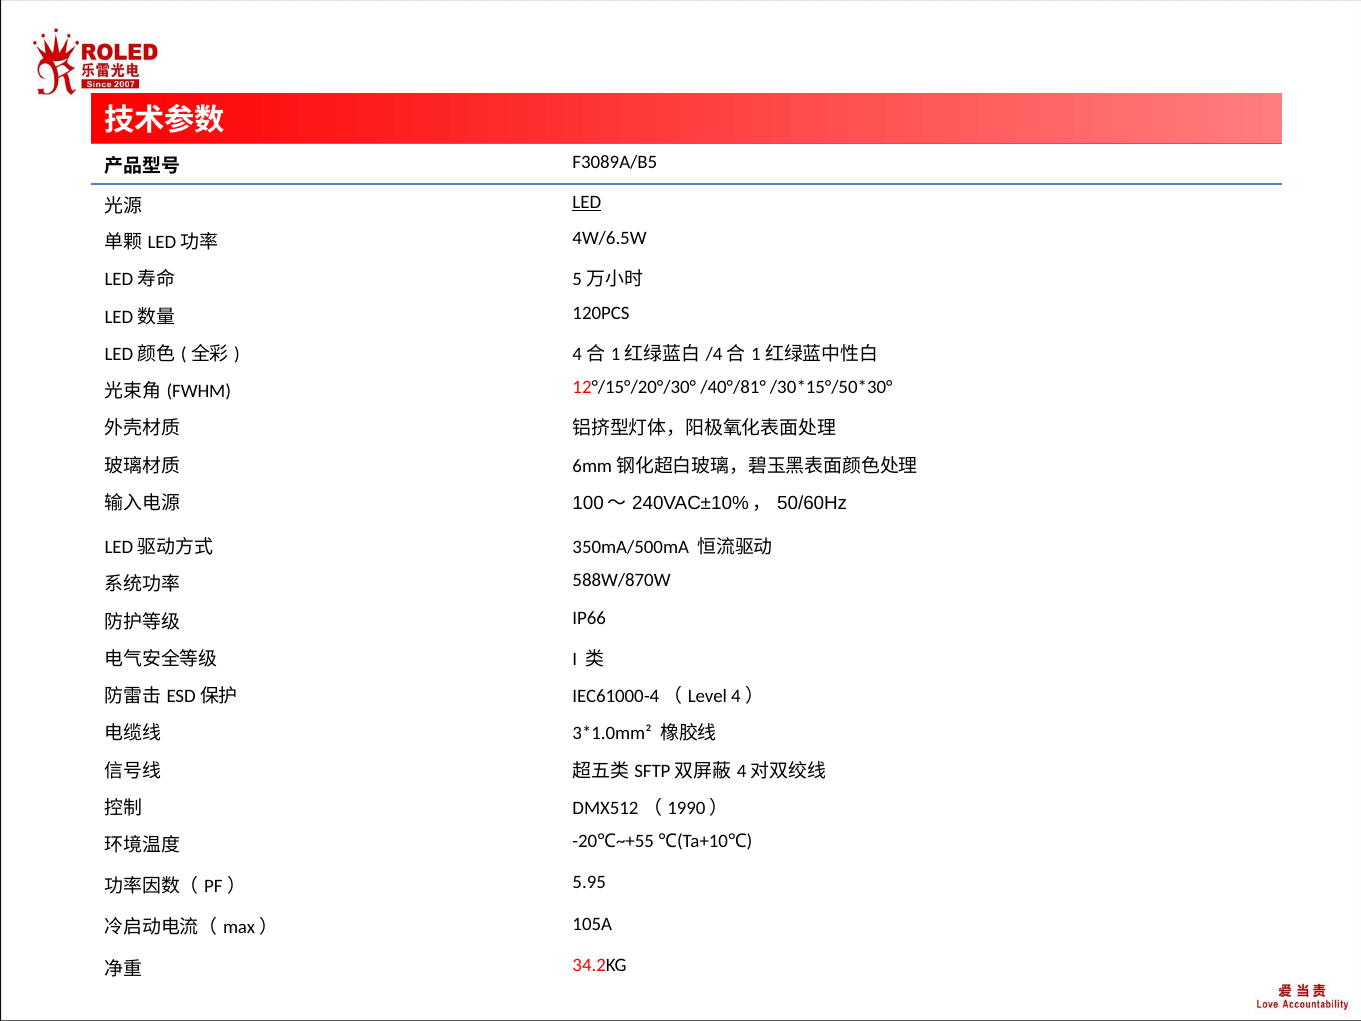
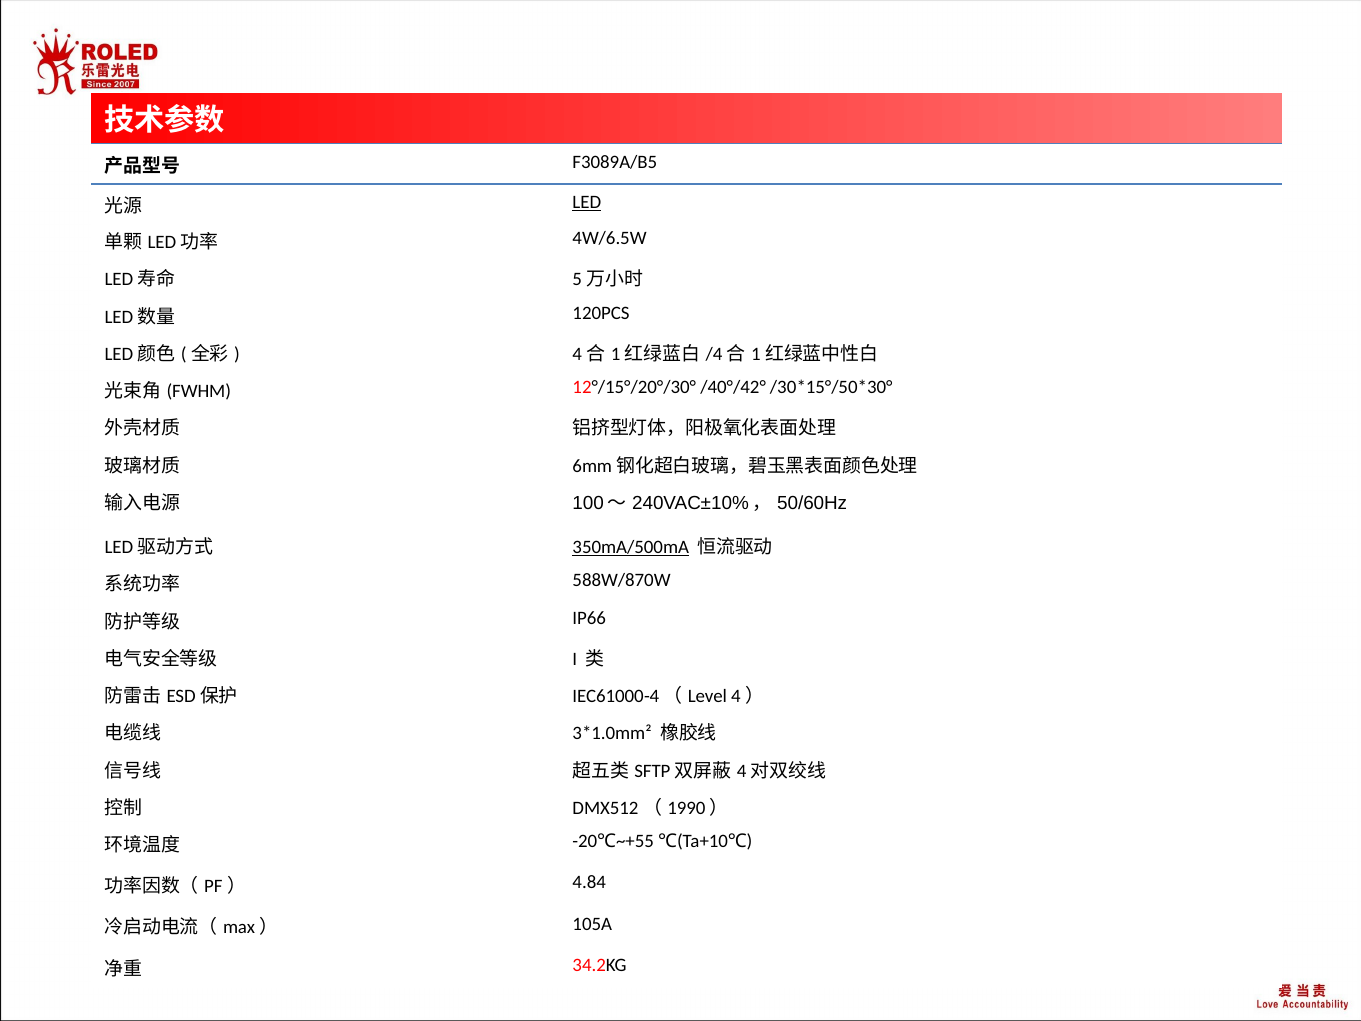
/40°/81°: /40°/81° -> /40°/42°
350mA/500mA underline: none -> present
5.95: 5.95 -> 4.84
